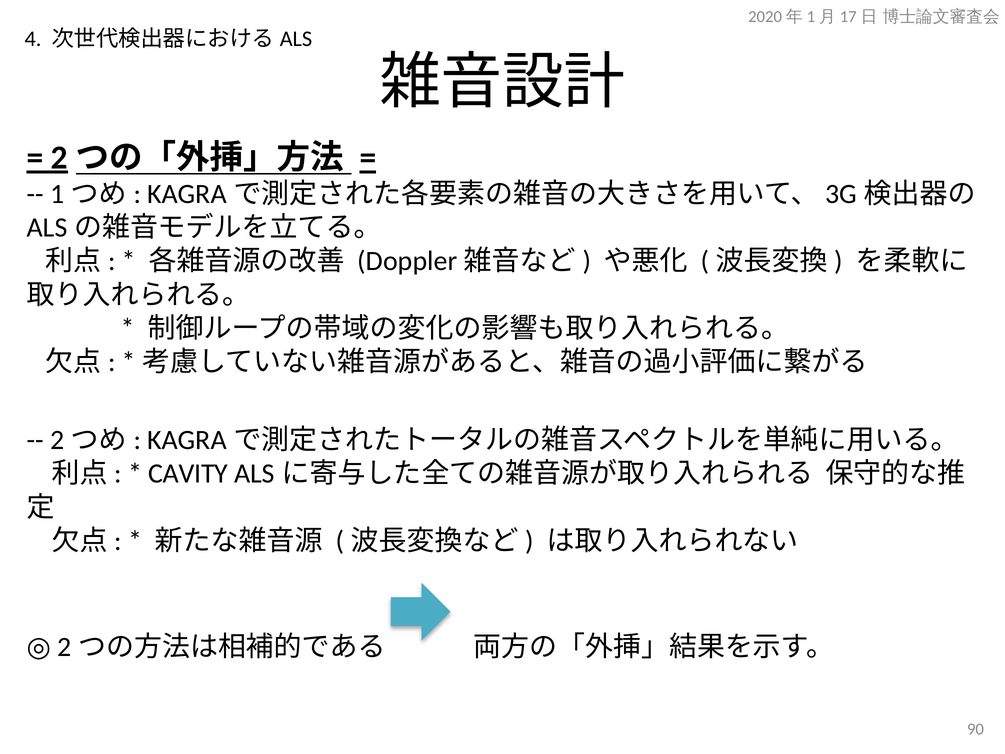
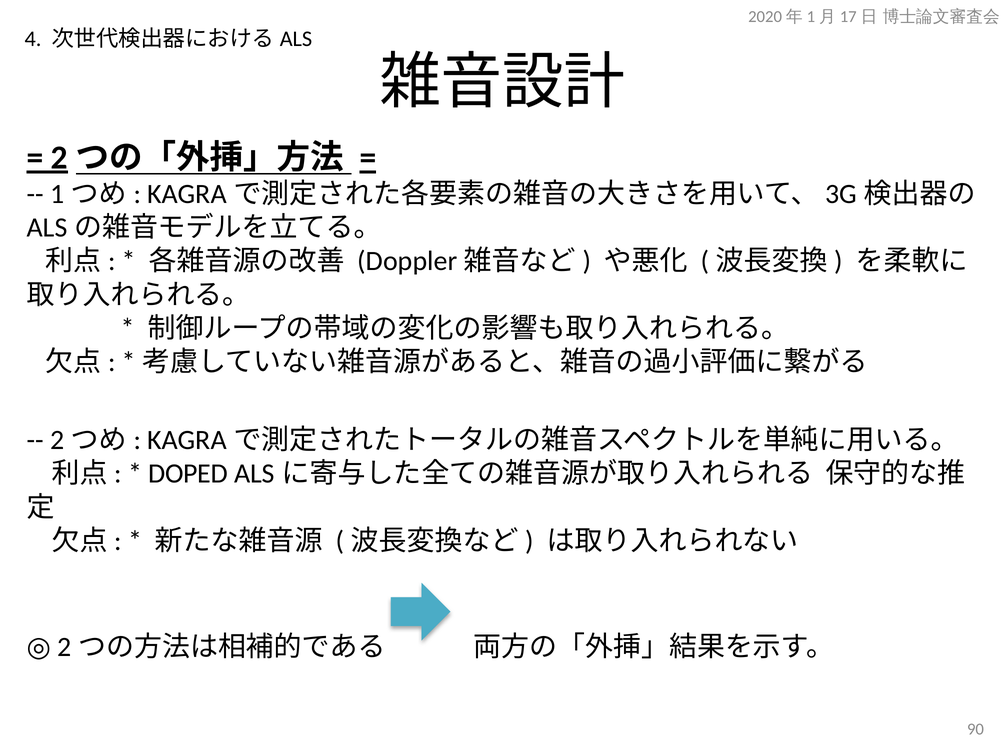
CAVITY: CAVITY -> DOPED
